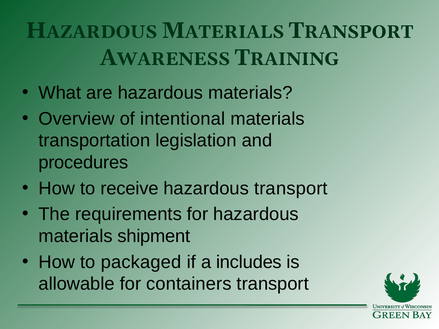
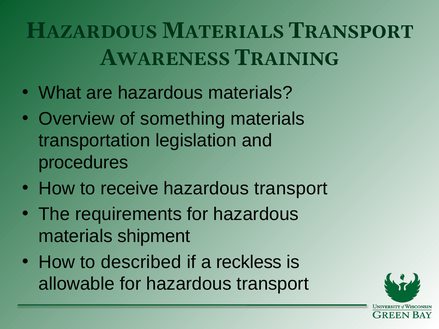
intentional: intentional -> something
packaged: packaged -> described
includes: includes -> reckless
allowable for containers: containers -> hazardous
